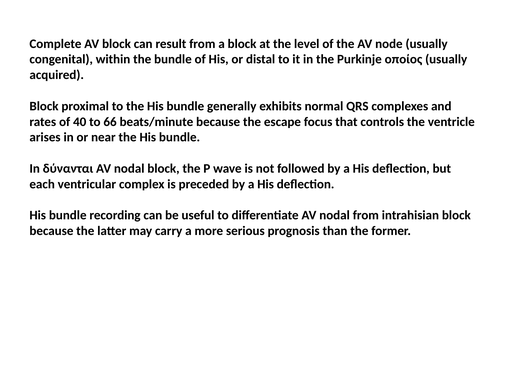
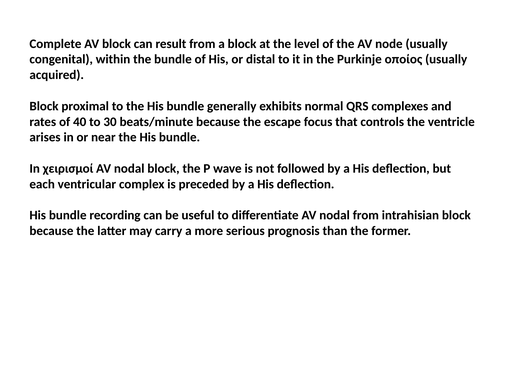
66: 66 -> 30
δύνανται: δύνανται -> χειρισμοί
